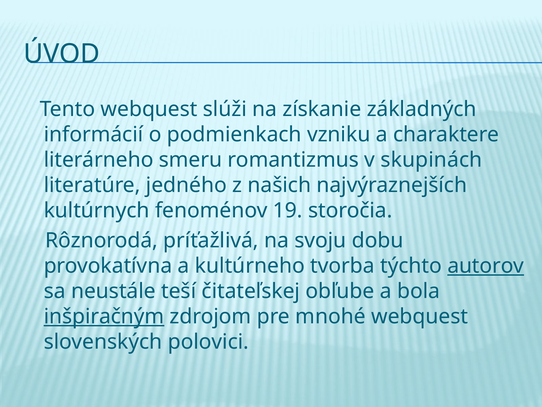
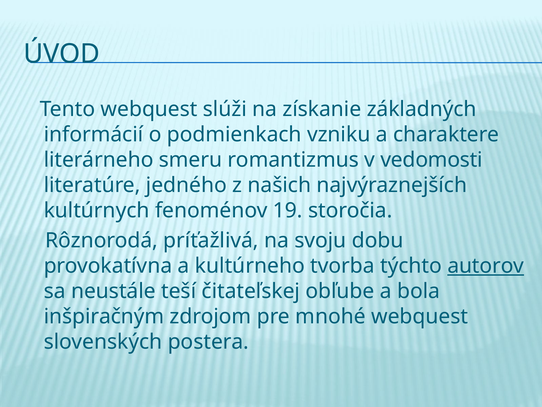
skupinách: skupinách -> vedomosti
inšpiračným underline: present -> none
polovici: polovici -> postera
